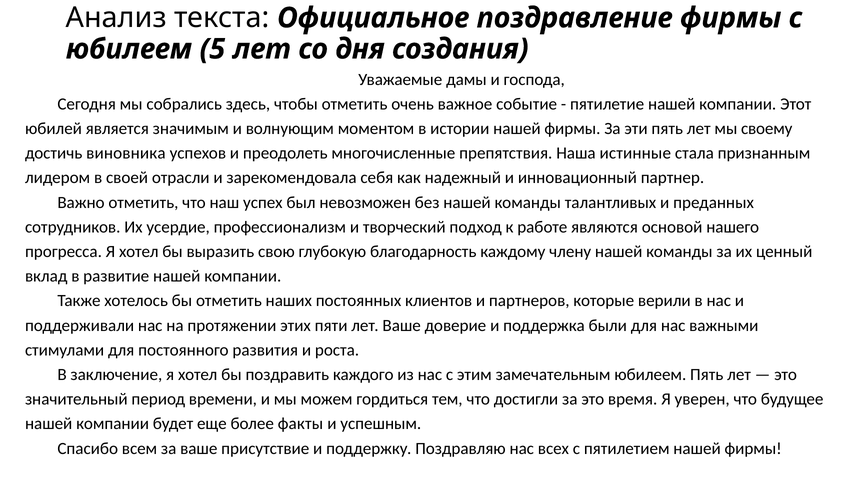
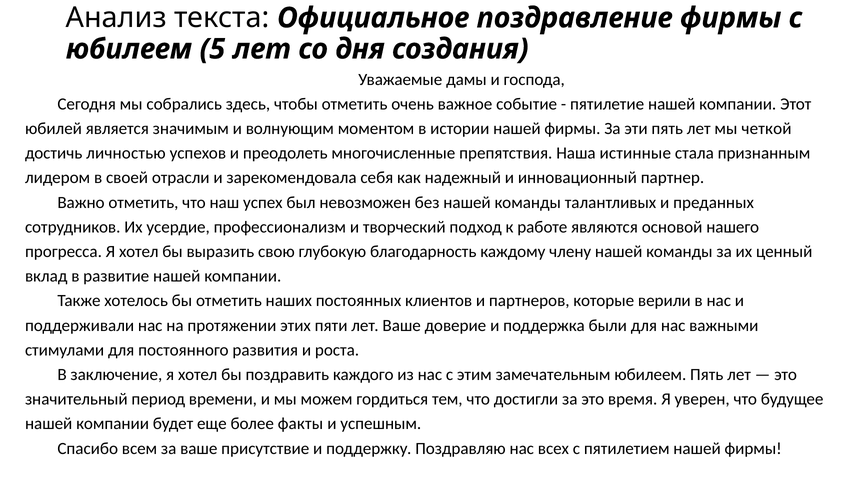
своему: своему -> четкой
виновника: виновника -> личностью
